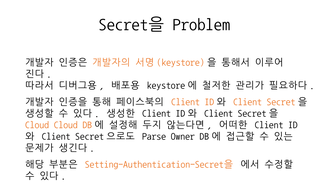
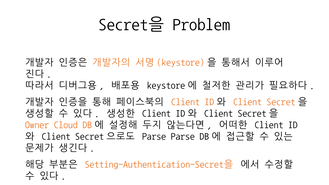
Cloud at (37, 125): Cloud -> Owner
Parse Owner: Owner -> Parse
